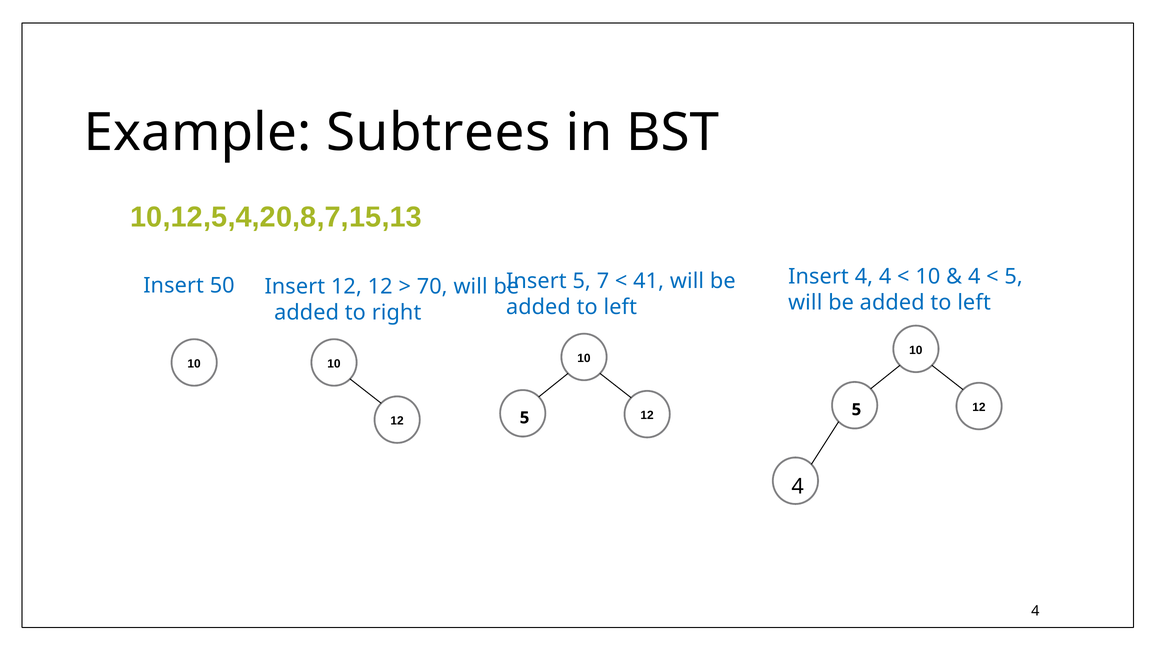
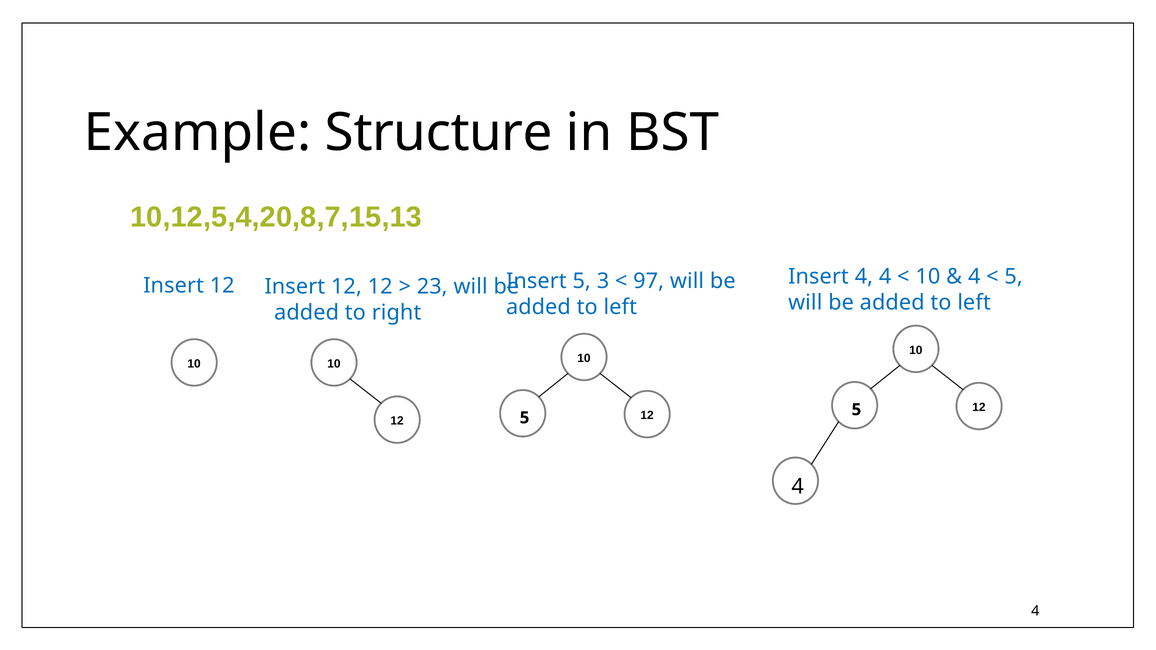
Subtrees: Subtrees -> Structure
7: 7 -> 3
41: 41 -> 97
50 at (222, 286): 50 -> 12
70: 70 -> 23
